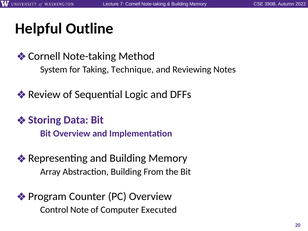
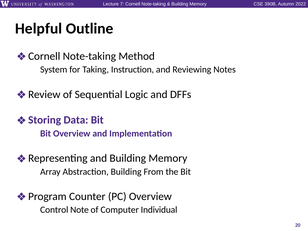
Technique: Technique -> Instruction
Executed: Executed -> Individual
